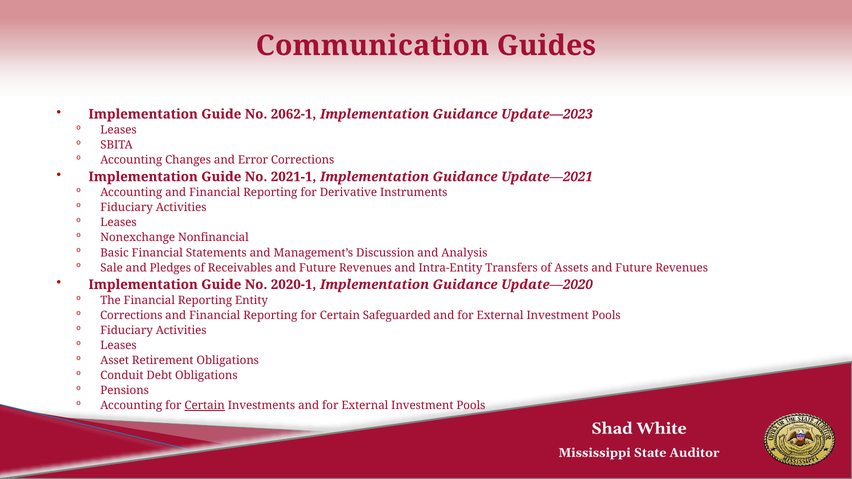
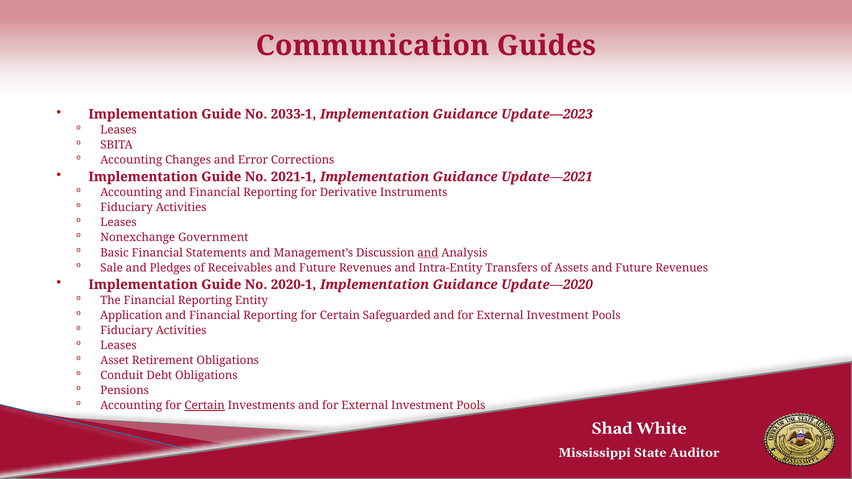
2062-1: 2062-1 -> 2033-1
Nonfinancial: Nonfinancial -> Government
and at (428, 253) underline: none -> present
Corrections at (131, 316): Corrections -> Application
